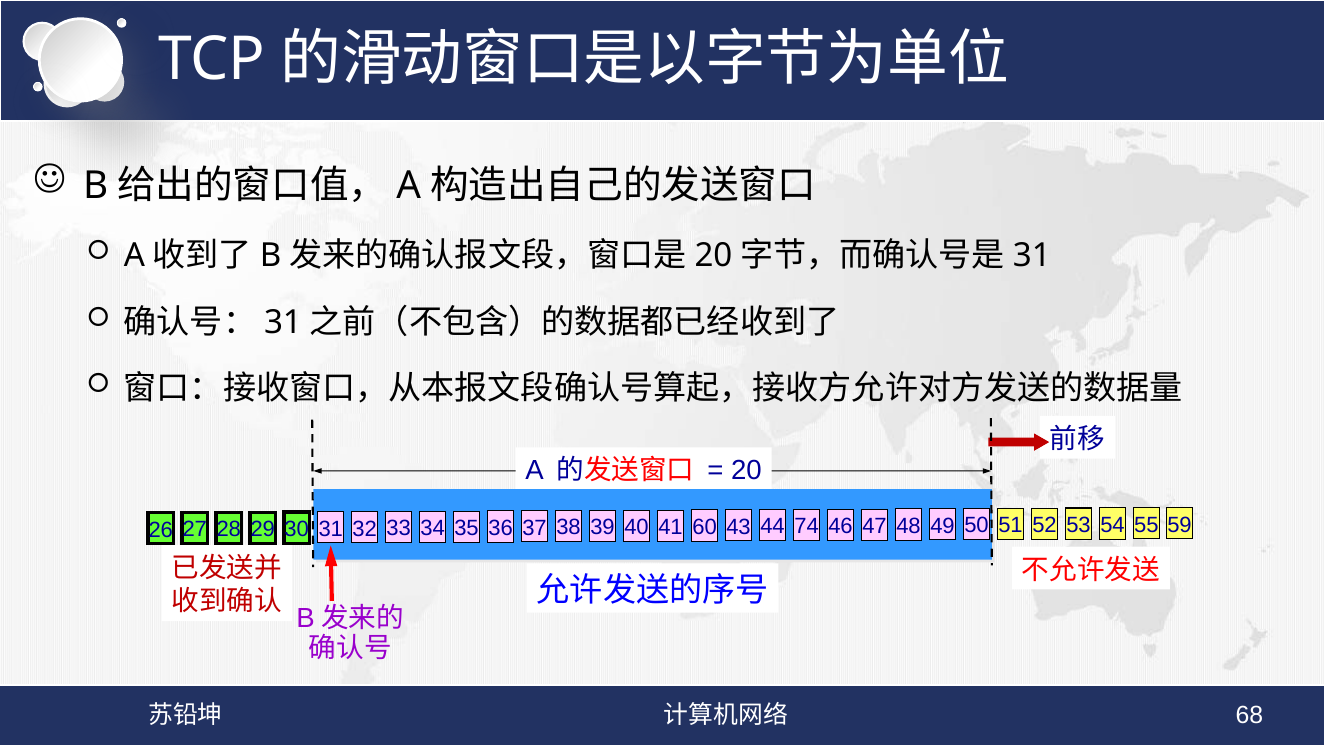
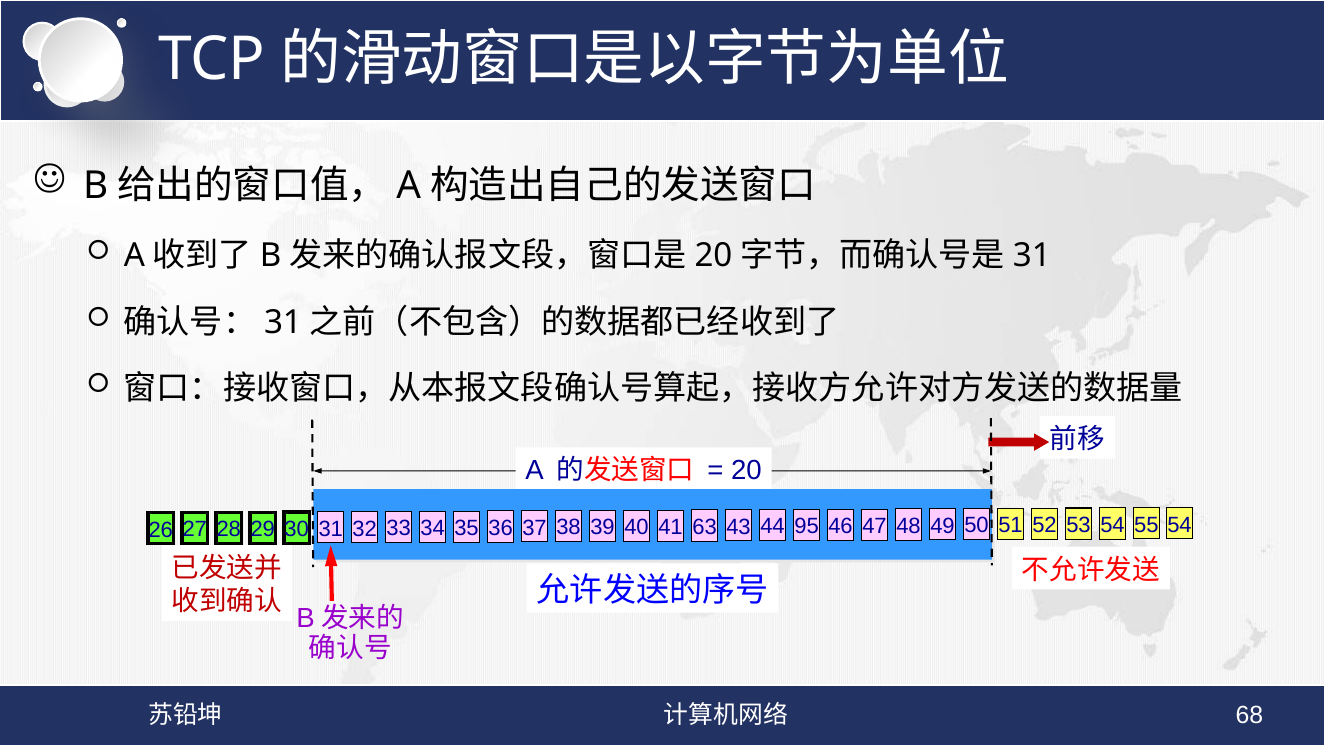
60: 60 -> 63
74: 74 -> 95
55 59: 59 -> 54
